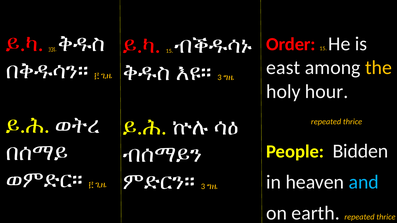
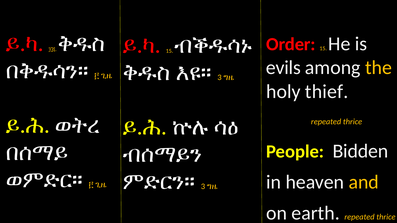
east: east -> evils
hour: hour -> thief
and colour: light blue -> yellow
